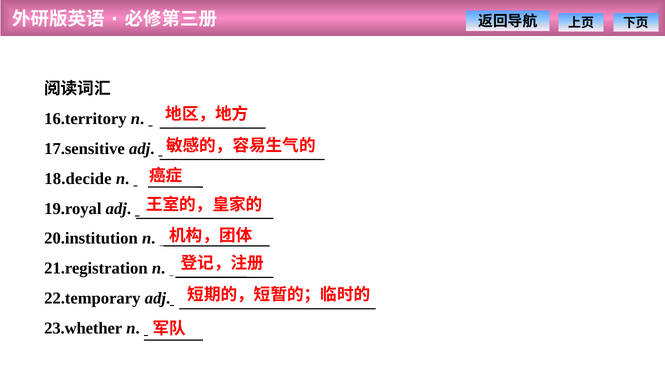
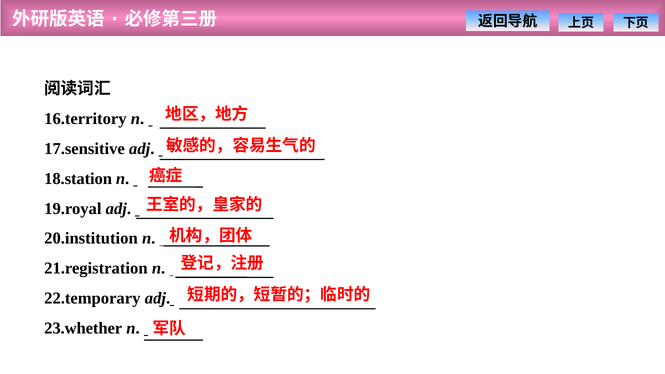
18.decide: 18.decide -> 18.station
